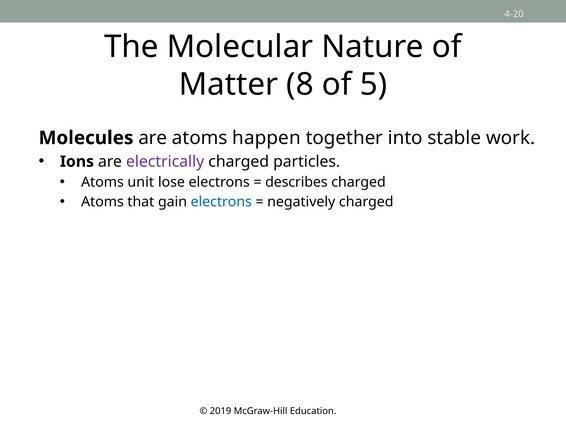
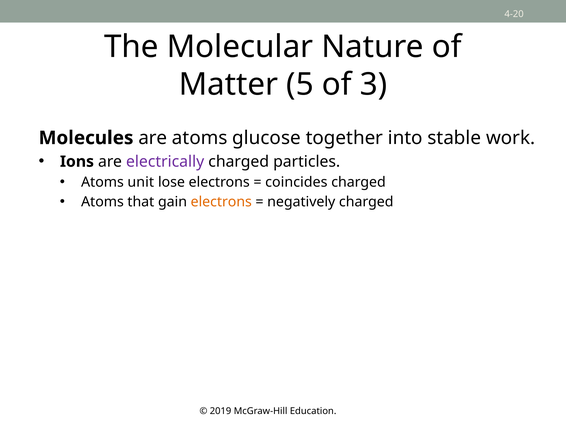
8: 8 -> 5
5: 5 -> 3
happen: happen -> glucose
describes: describes -> coincides
electrons at (221, 202) colour: blue -> orange
